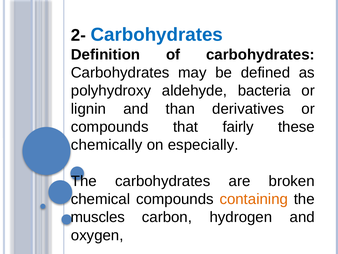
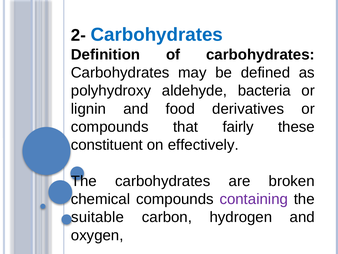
than: than -> food
chemically: chemically -> constituent
especially: especially -> effectively
containing colour: orange -> purple
muscles: muscles -> suitable
